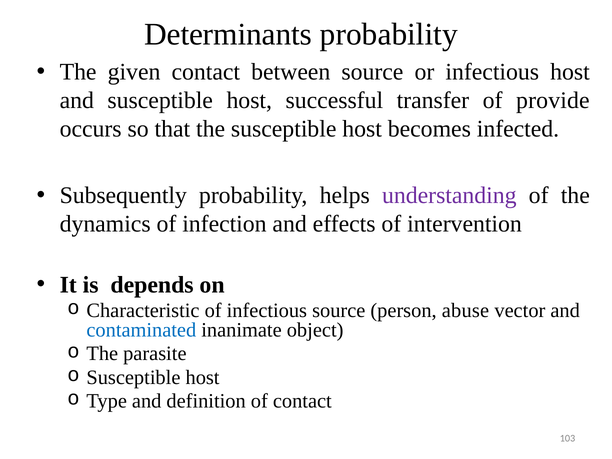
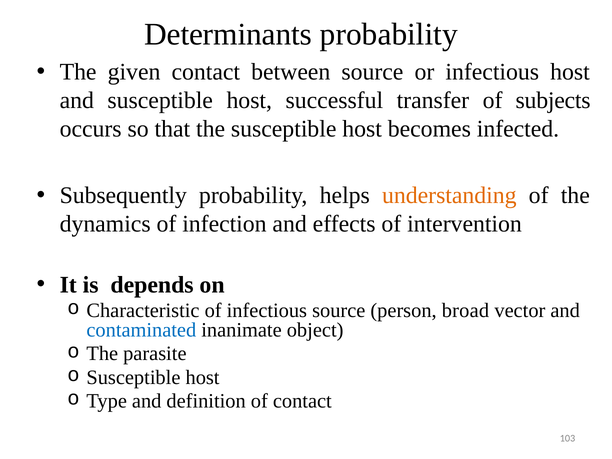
provide: provide -> subjects
understanding colour: purple -> orange
abuse: abuse -> broad
